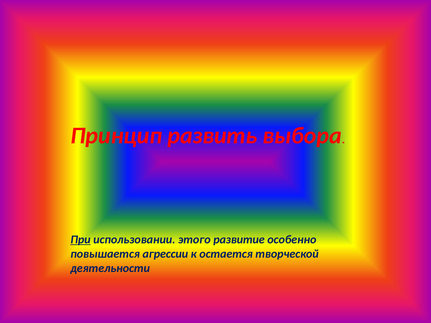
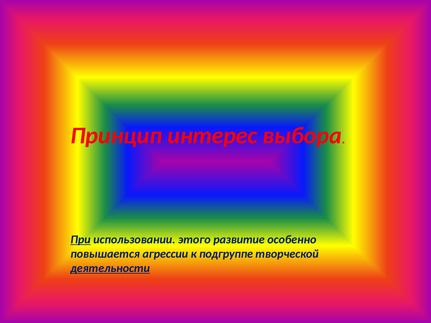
развить: развить -> интерес
остается: остается -> подгруппе
деятельности underline: none -> present
